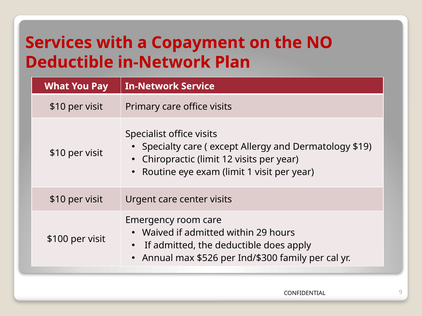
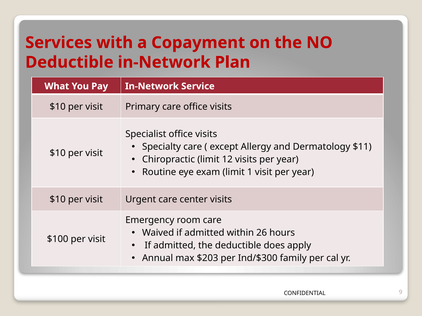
$19: $19 -> $11
29: 29 -> 26
$526: $526 -> $203
